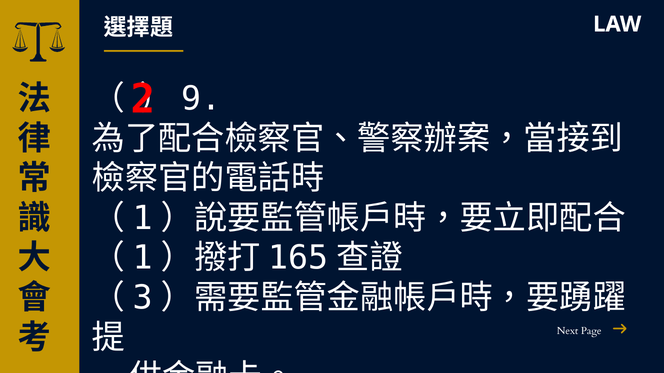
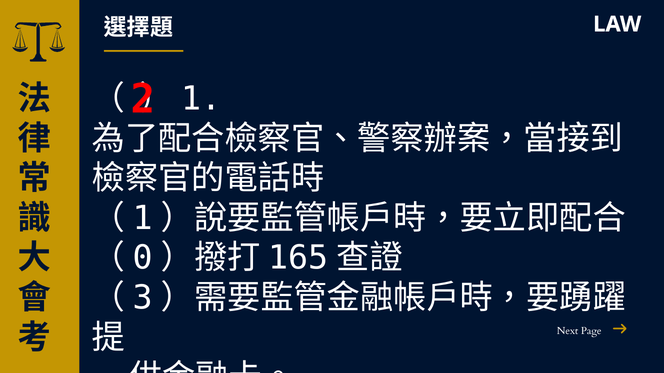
9 at (201, 99): 9 -> 1
1 at (143, 258): 1 -> 0
